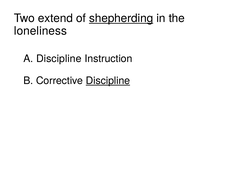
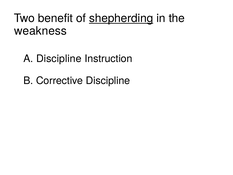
extend: extend -> benefit
loneliness: loneliness -> weakness
Discipline at (108, 81) underline: present -> none
